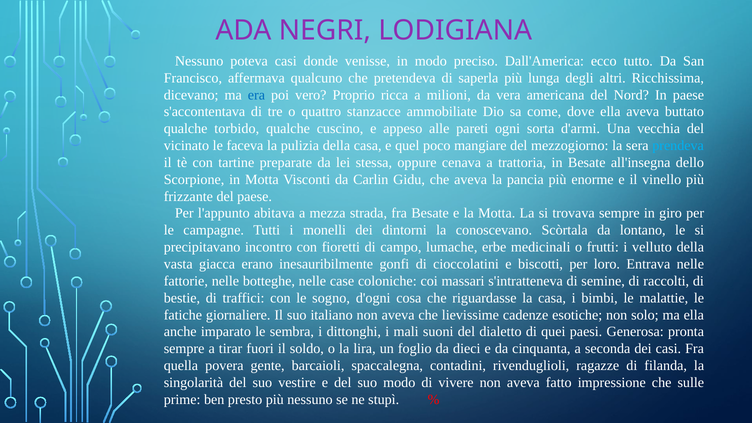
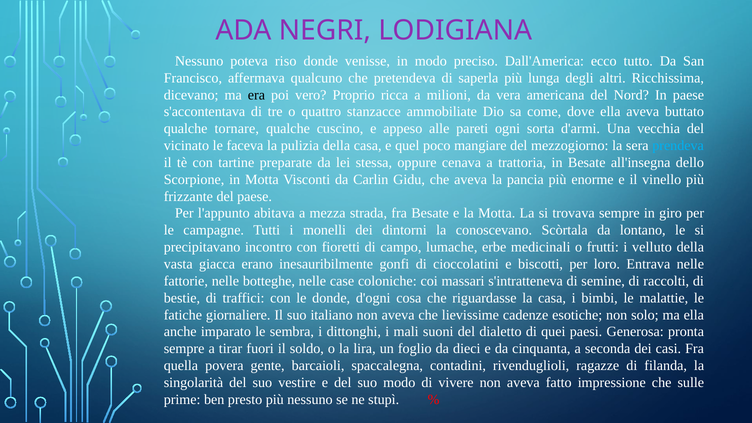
poteva casi: casi -> riso
era colour: blue -> black
torbido: torbido -> tornare
le sogno: sogno -> donde
